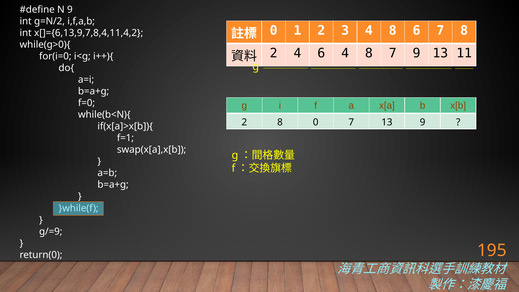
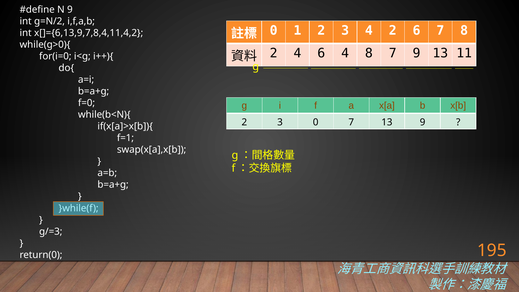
3 4 8: 8 -> 2
8 at (280, 122): 8 -> 3
g/=9: g/=9 -> g/=3
